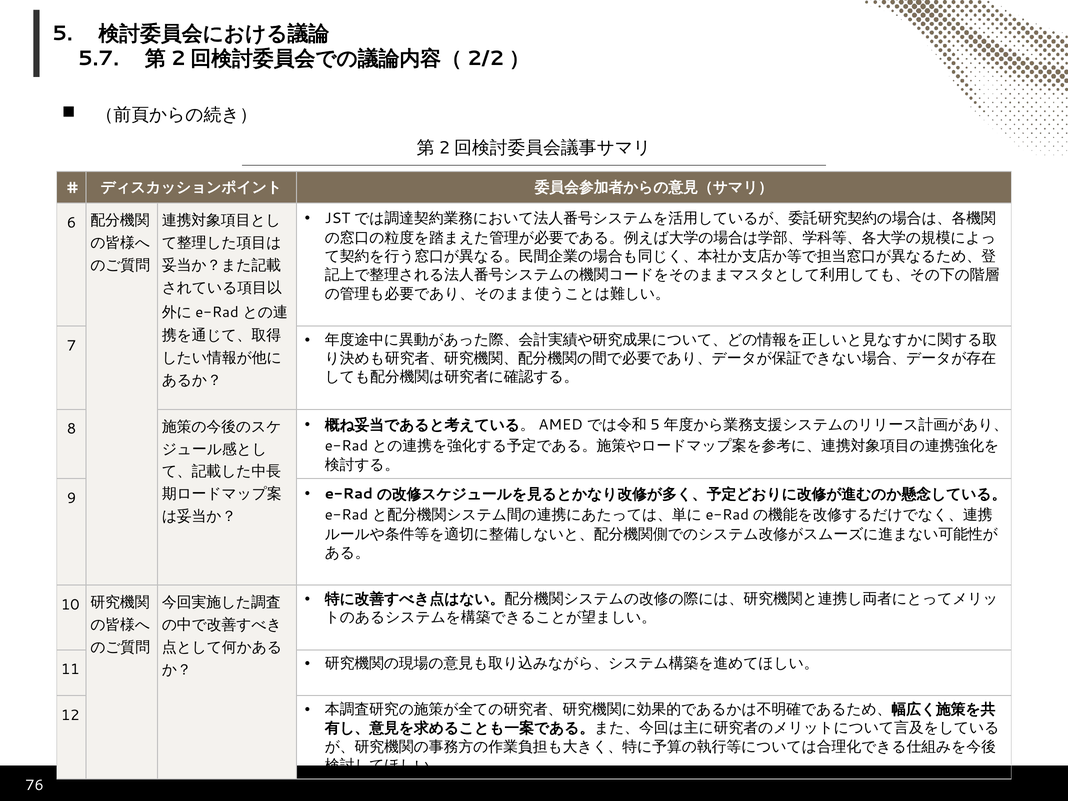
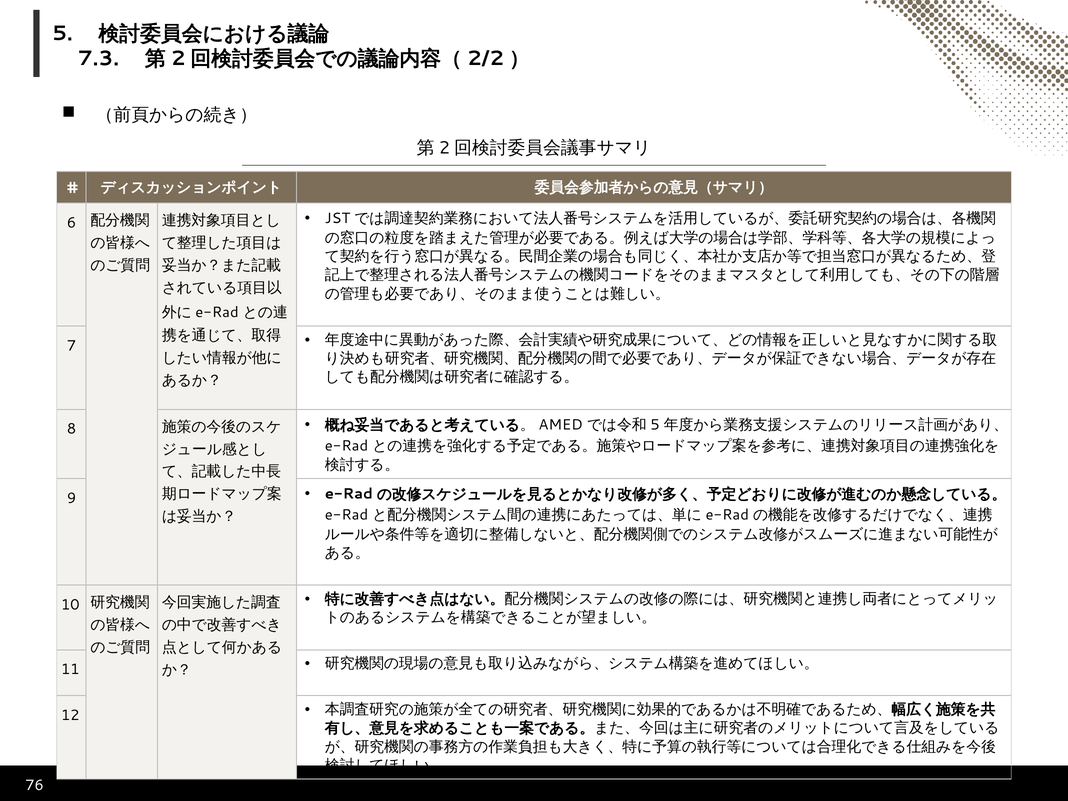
5.7: 5.7 -> 7.3
